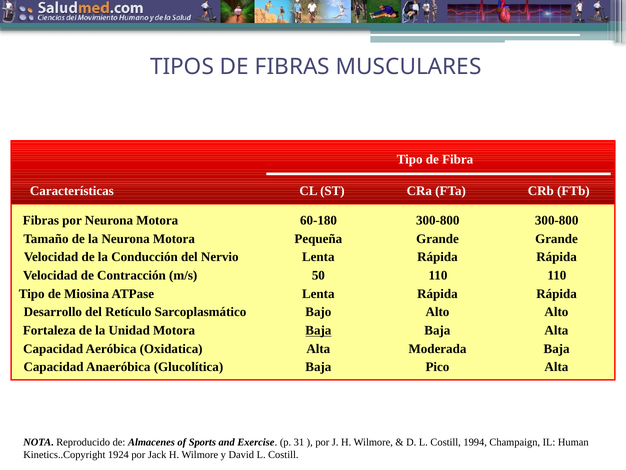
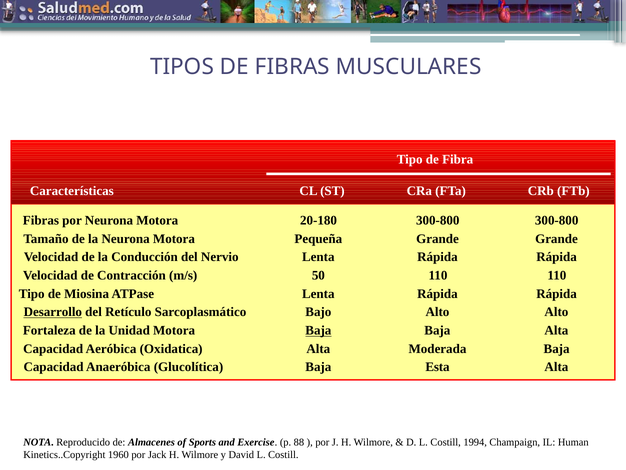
60-180: 60-180 -> 20-180
Desarrollo underline: none -> present
Pico: Pico -> Esta
31: 31 -> 88
1924: 1924 -> 1960
